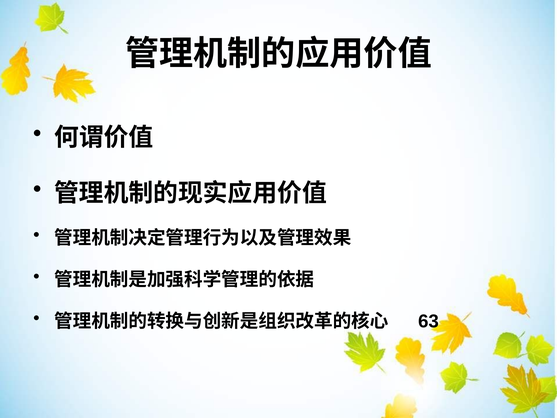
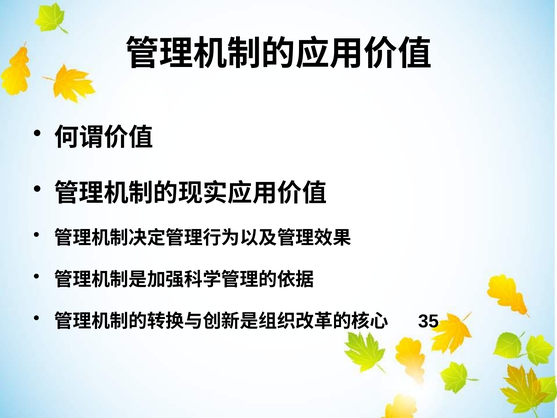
63: 63 -> 35
